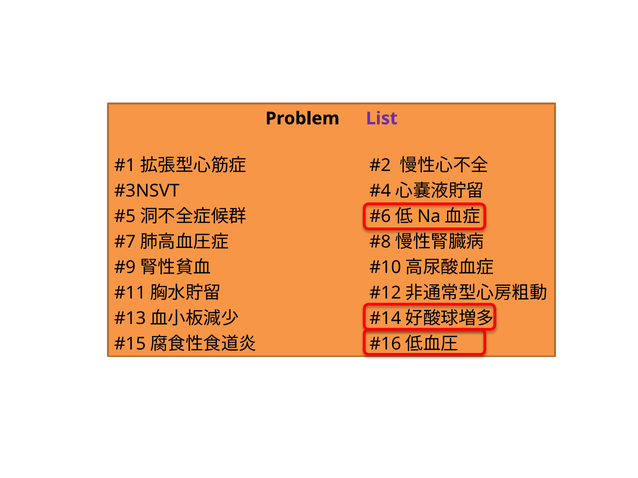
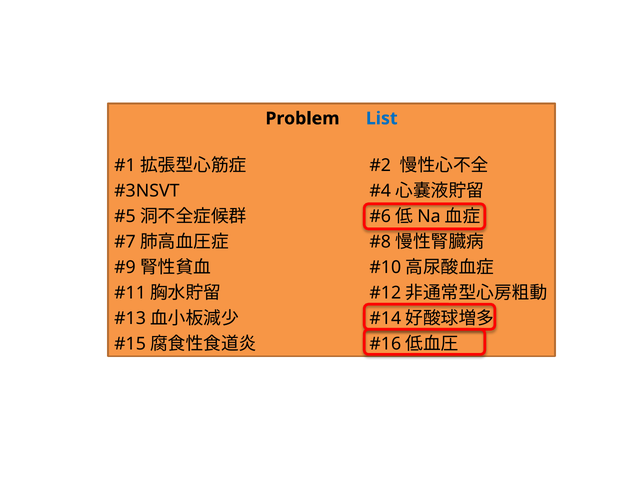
List colour: purple -> blue
